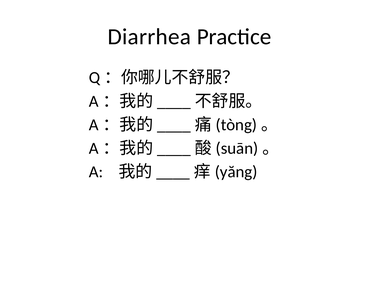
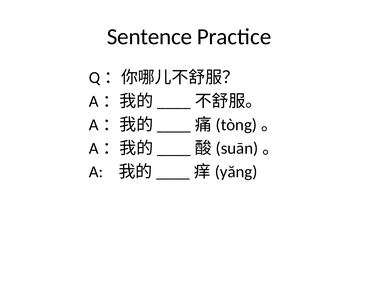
Diarrhea: Diarrhea -> Sentence
